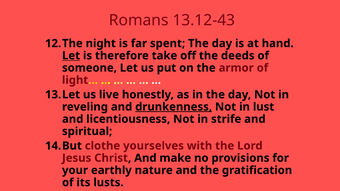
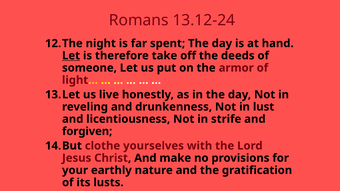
13.12-43: 13.12-43 -> 13.12-24
drunkenness underline: present -> none
spiritual: spiritual -> forgiven
